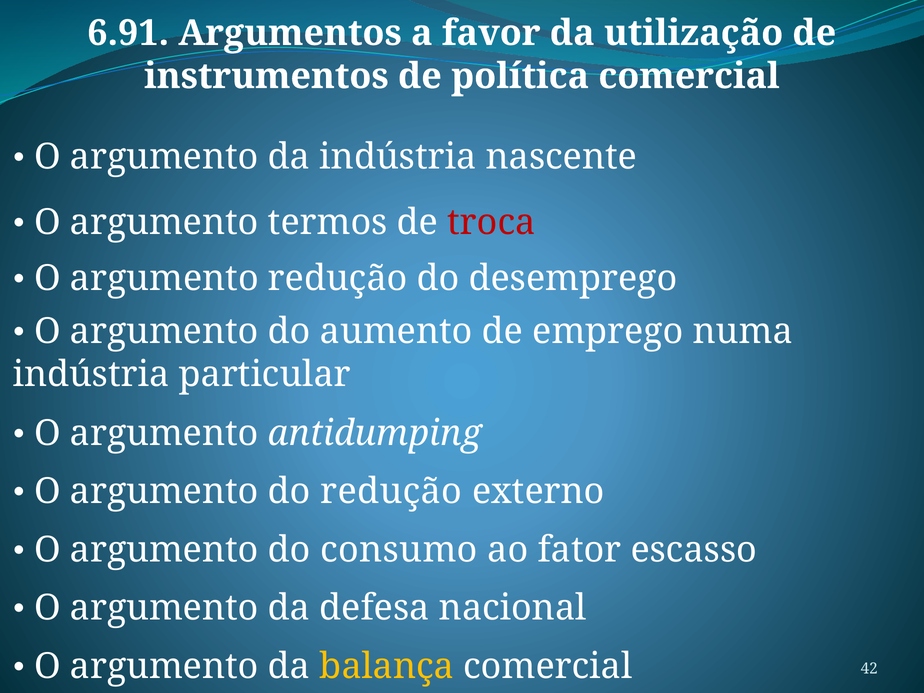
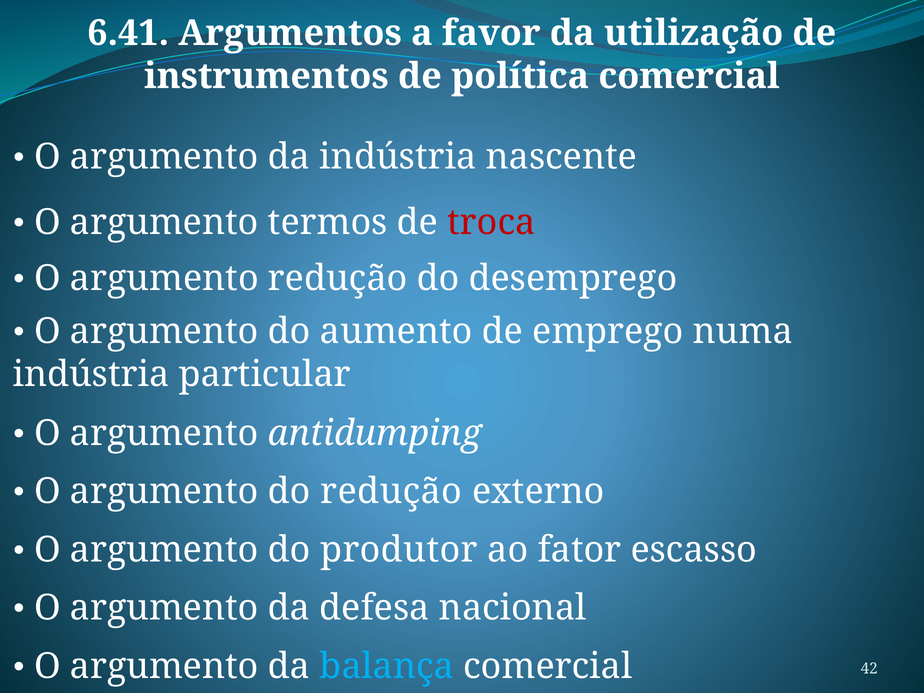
6.91: 6.91 -> 6.41
consumo: consumo -> produtor
balança colour: yellow -> light blue
